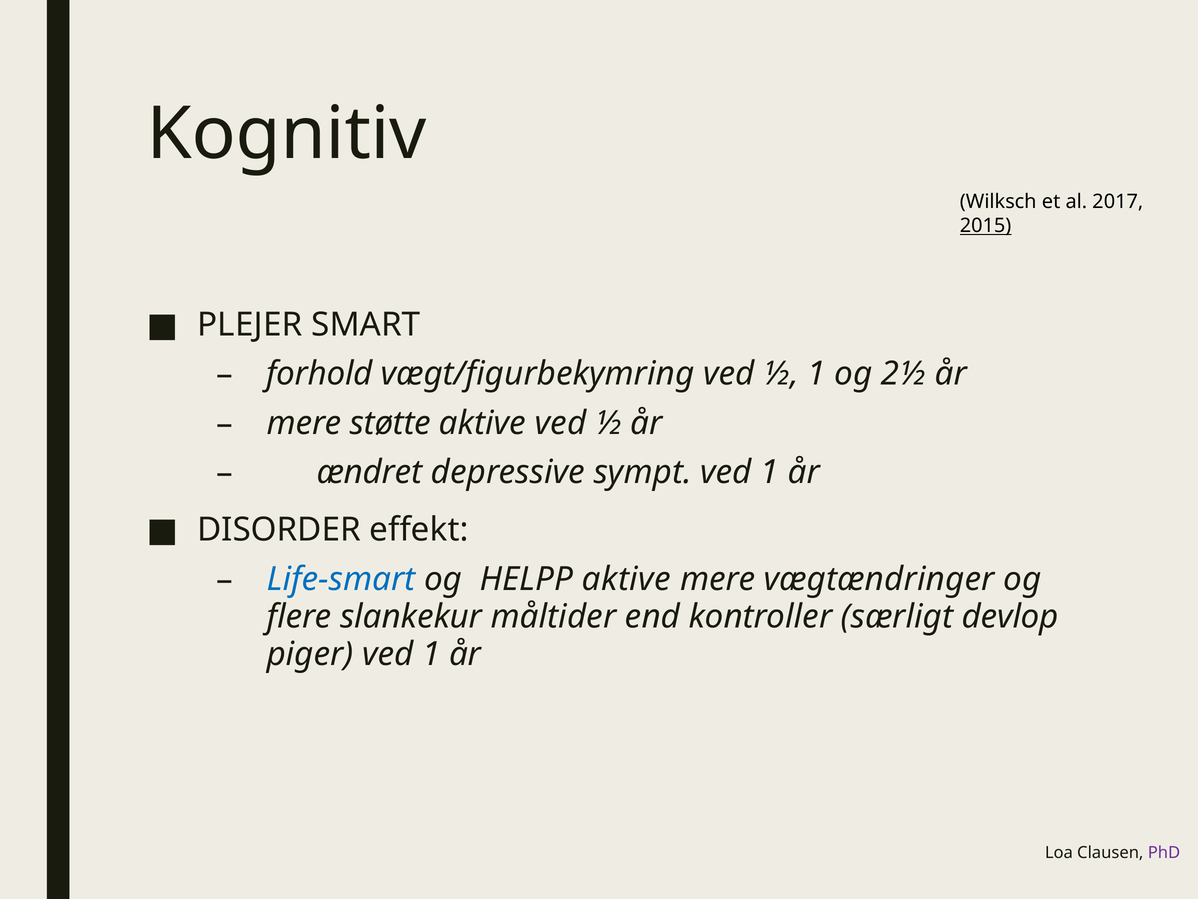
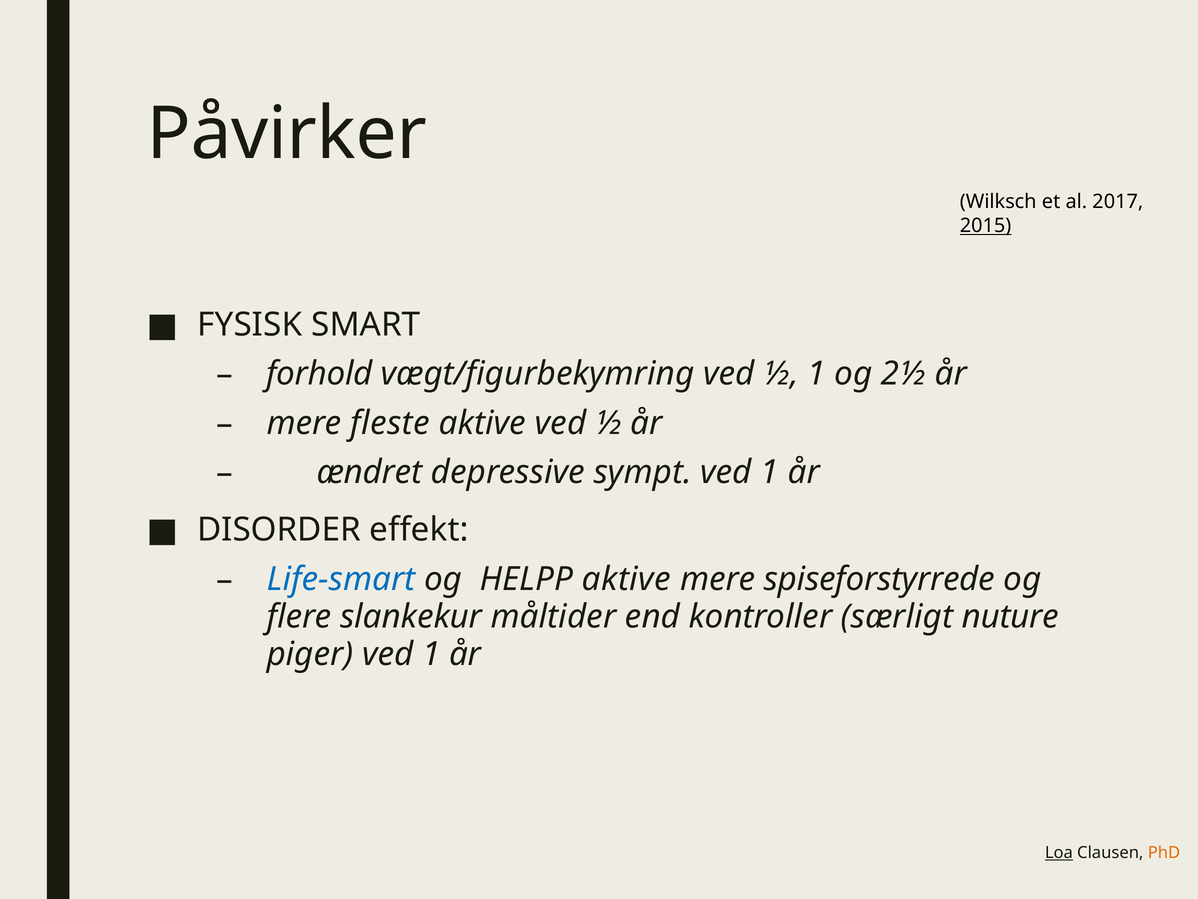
Kognitiv: Kognitiv -> Påvirker
PLEJER: PLEJER -> FYSISK
støtte: støtte -> fleste
vægtændringer: vægtændringer -> spiseforstyrrede
devlop: devlop -> nuture
Loa underline: none -> present
PhD colour: purple -> orange
